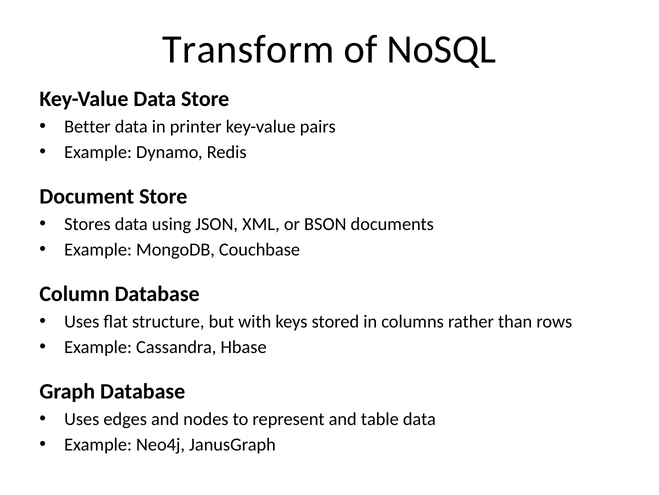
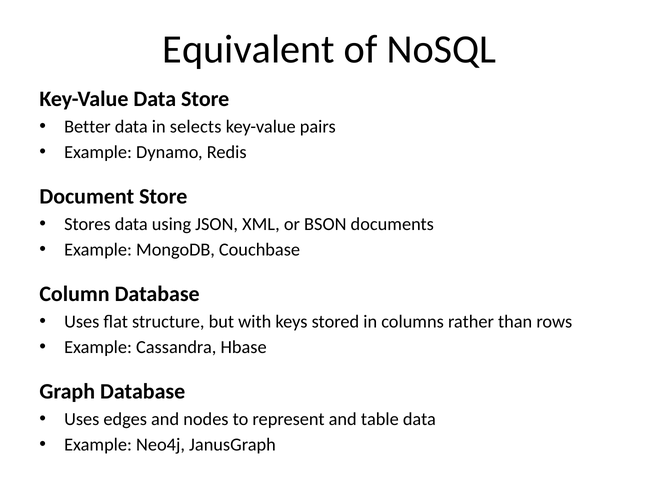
Transform: Transform -> Equivalent
printer: printer -> selects
